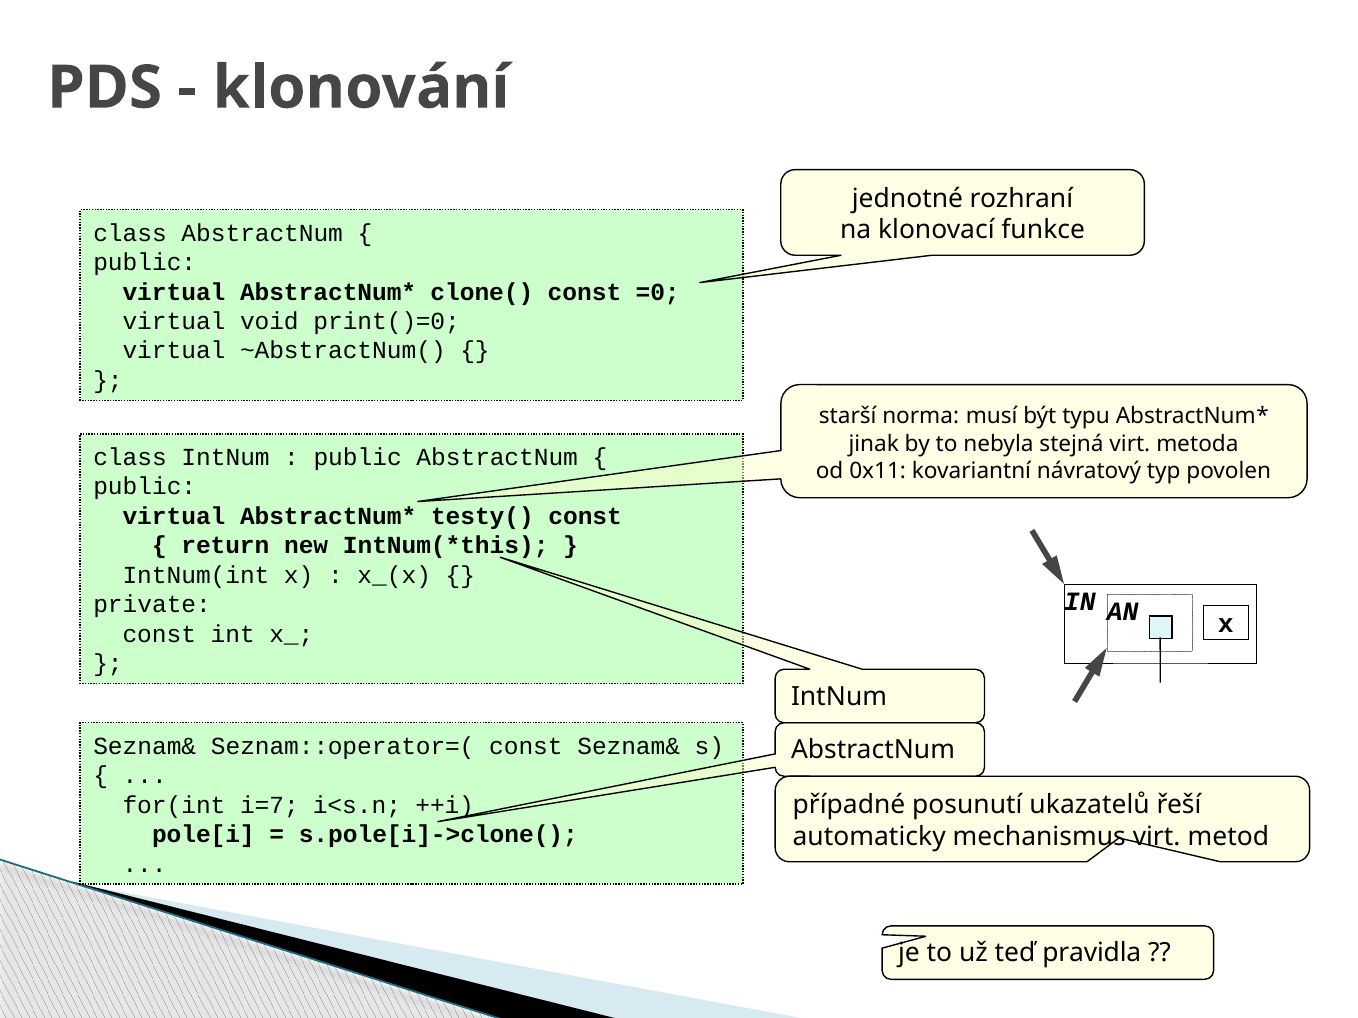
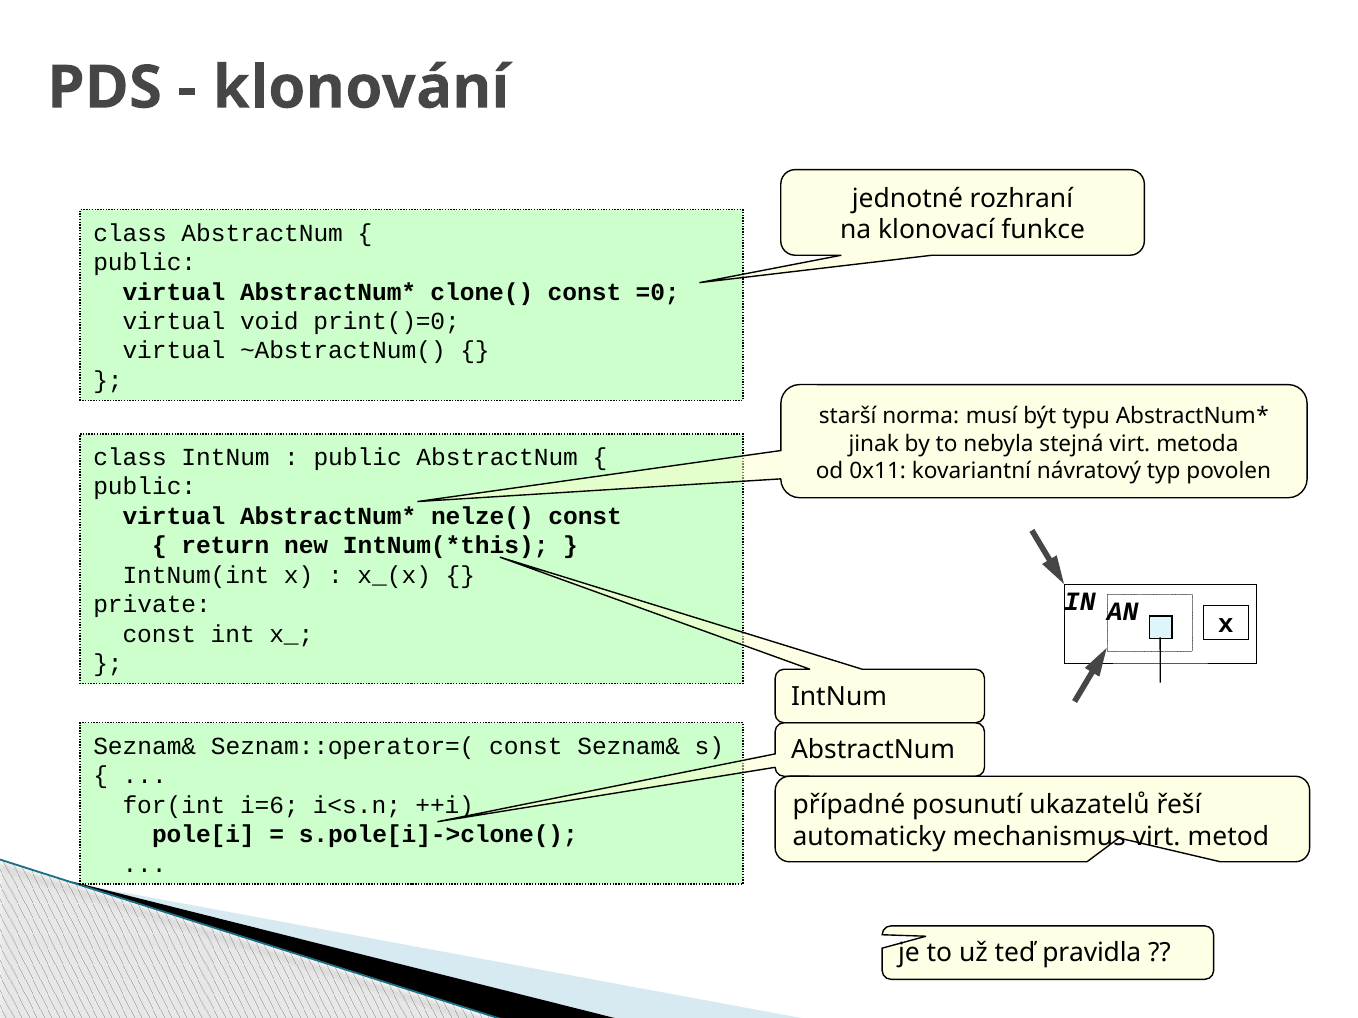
testy(: testy( -> nelze(
i=7: i=7 -> i=6
